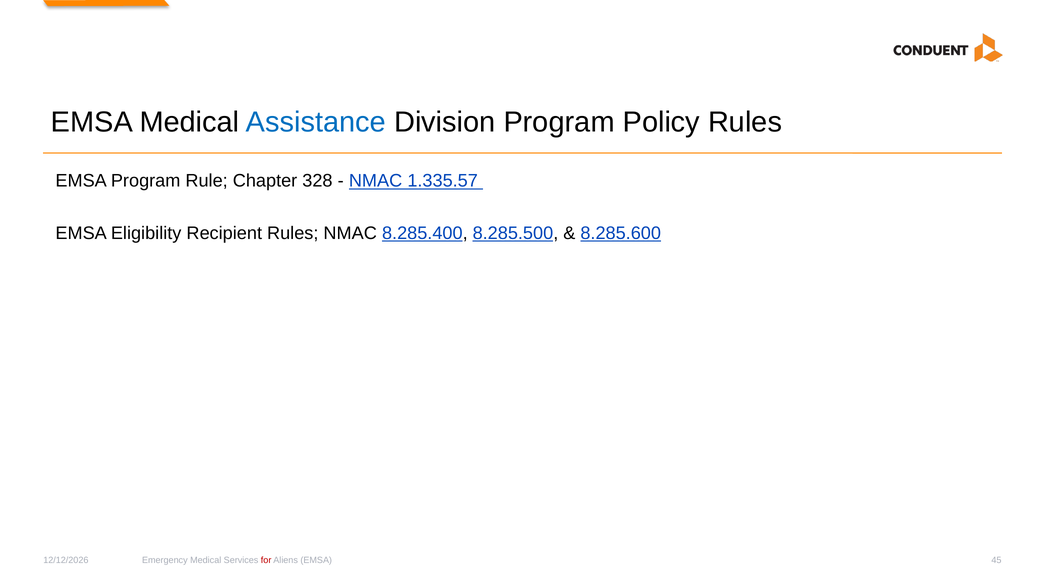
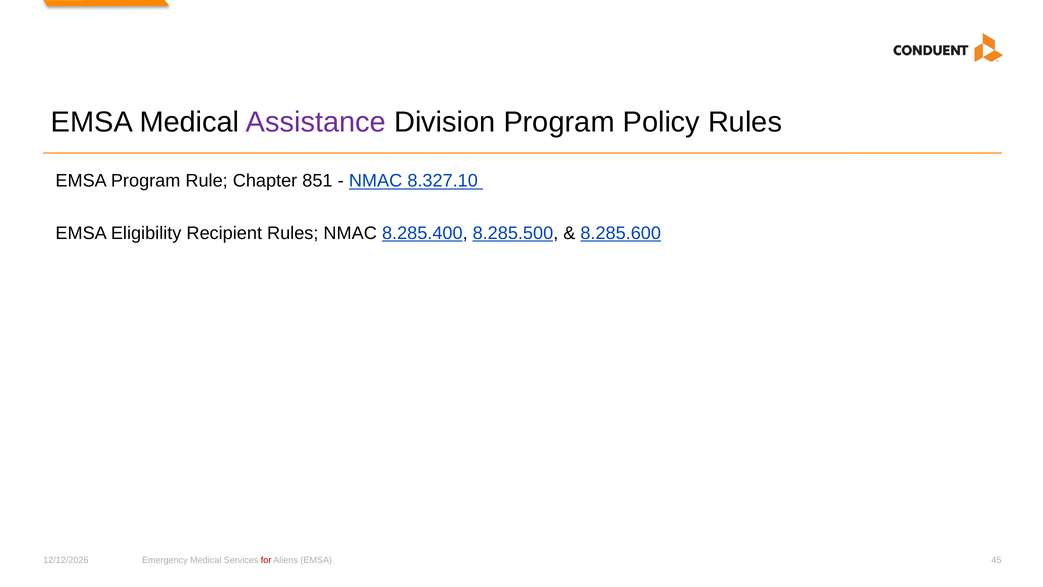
Assistance colour: blue -> purple
328: 328 -> 851
1.335.57: 1.335.57 -> 8.327.10
